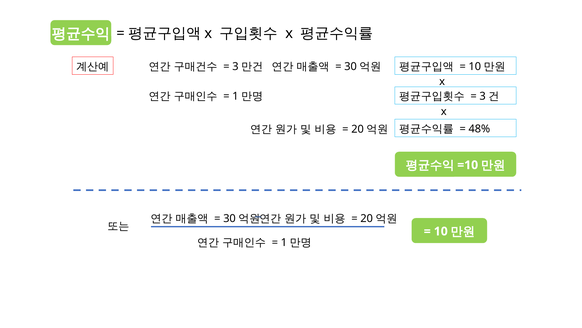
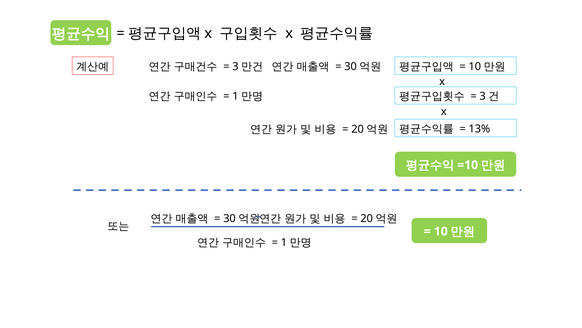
48%: 48% -> 13%
